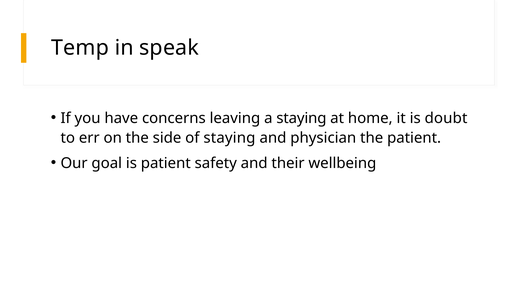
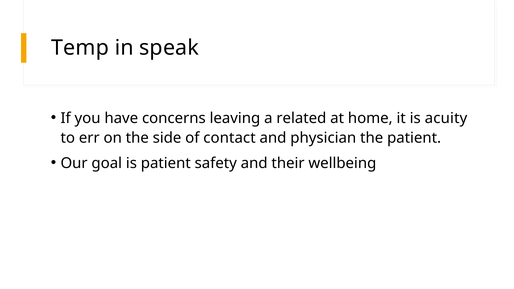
a staying: staying -> related
doubt: doubt -> acuity
of staying: staying -> contact
